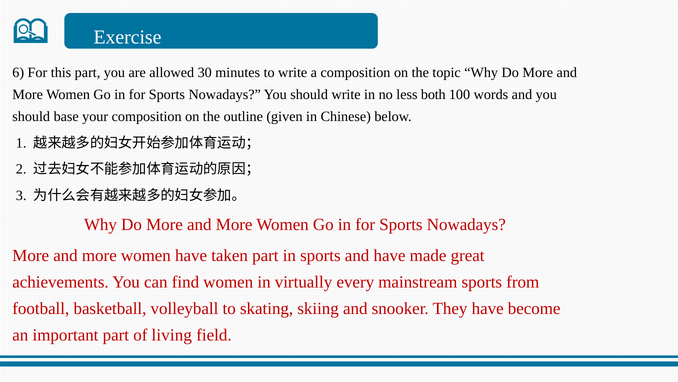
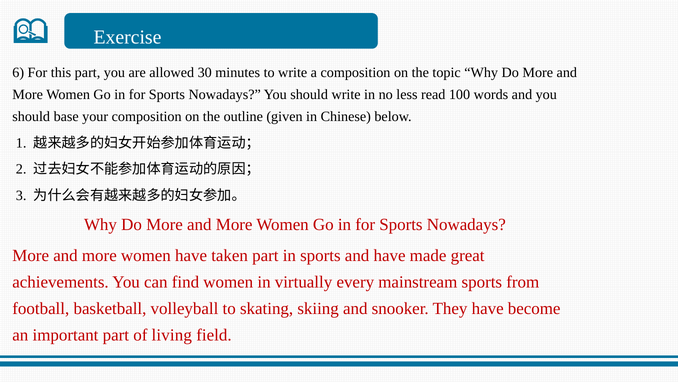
both: both -> read
